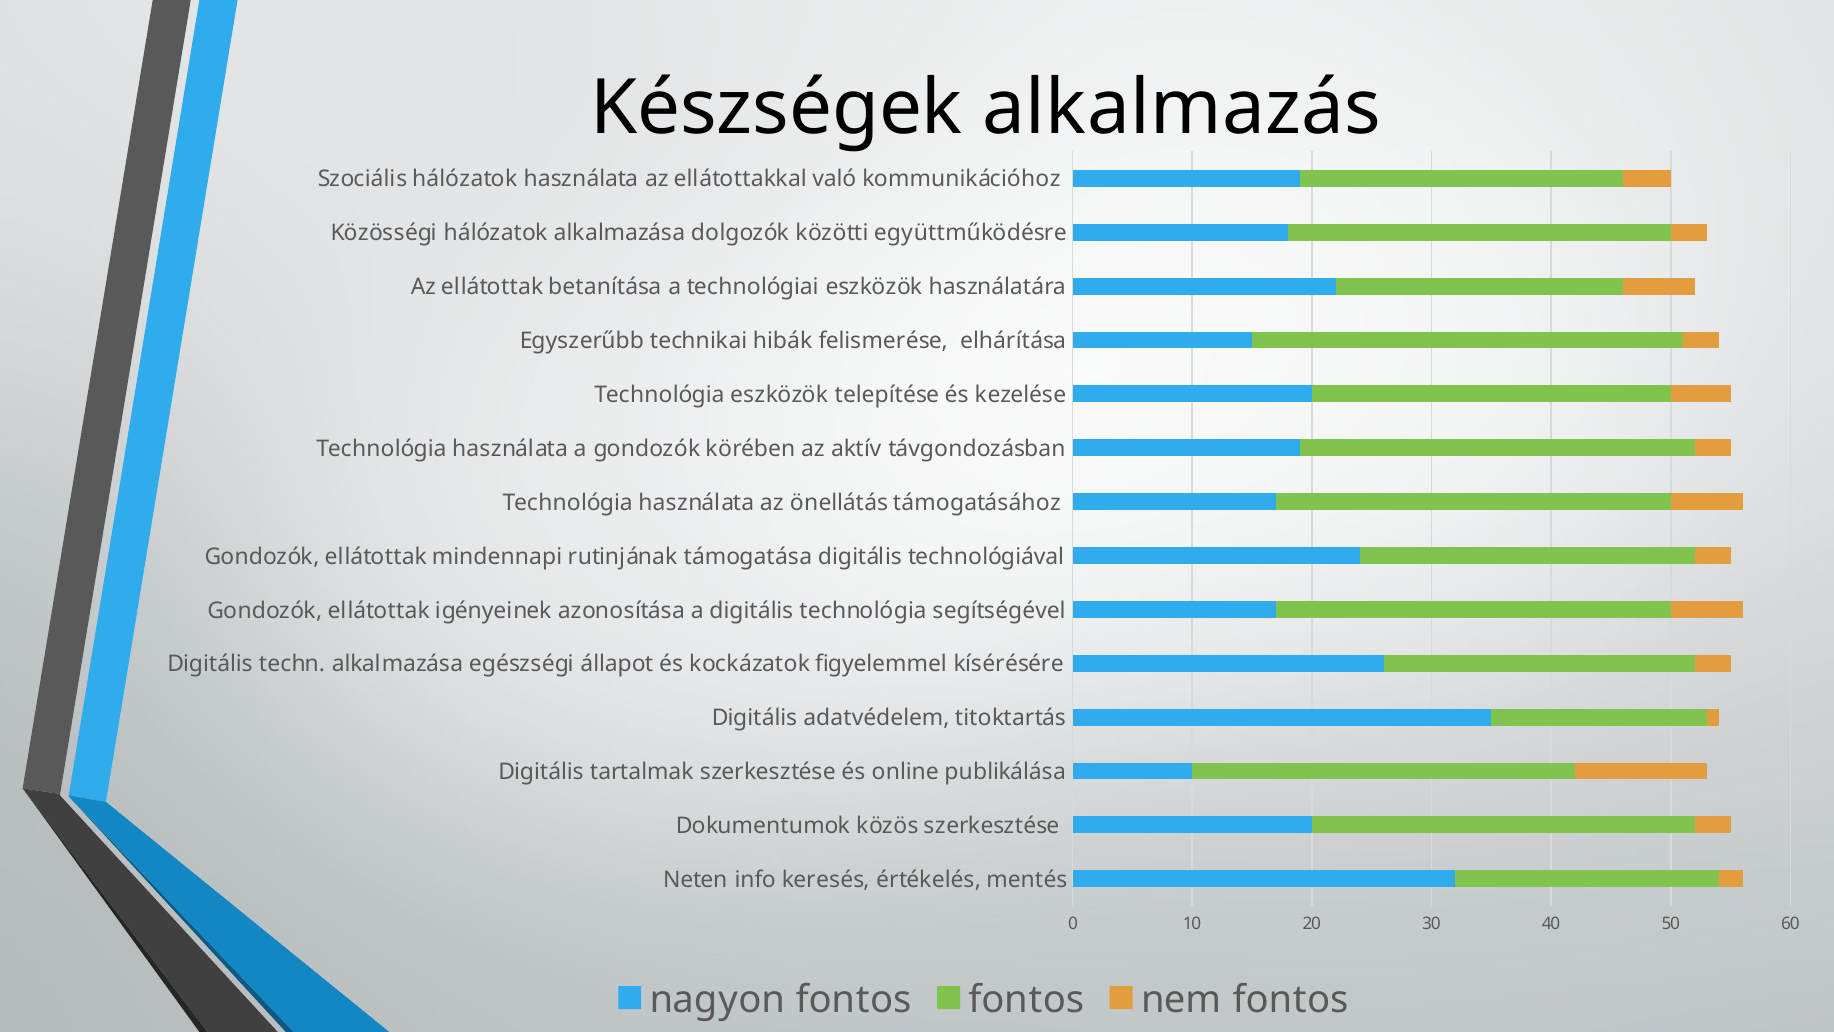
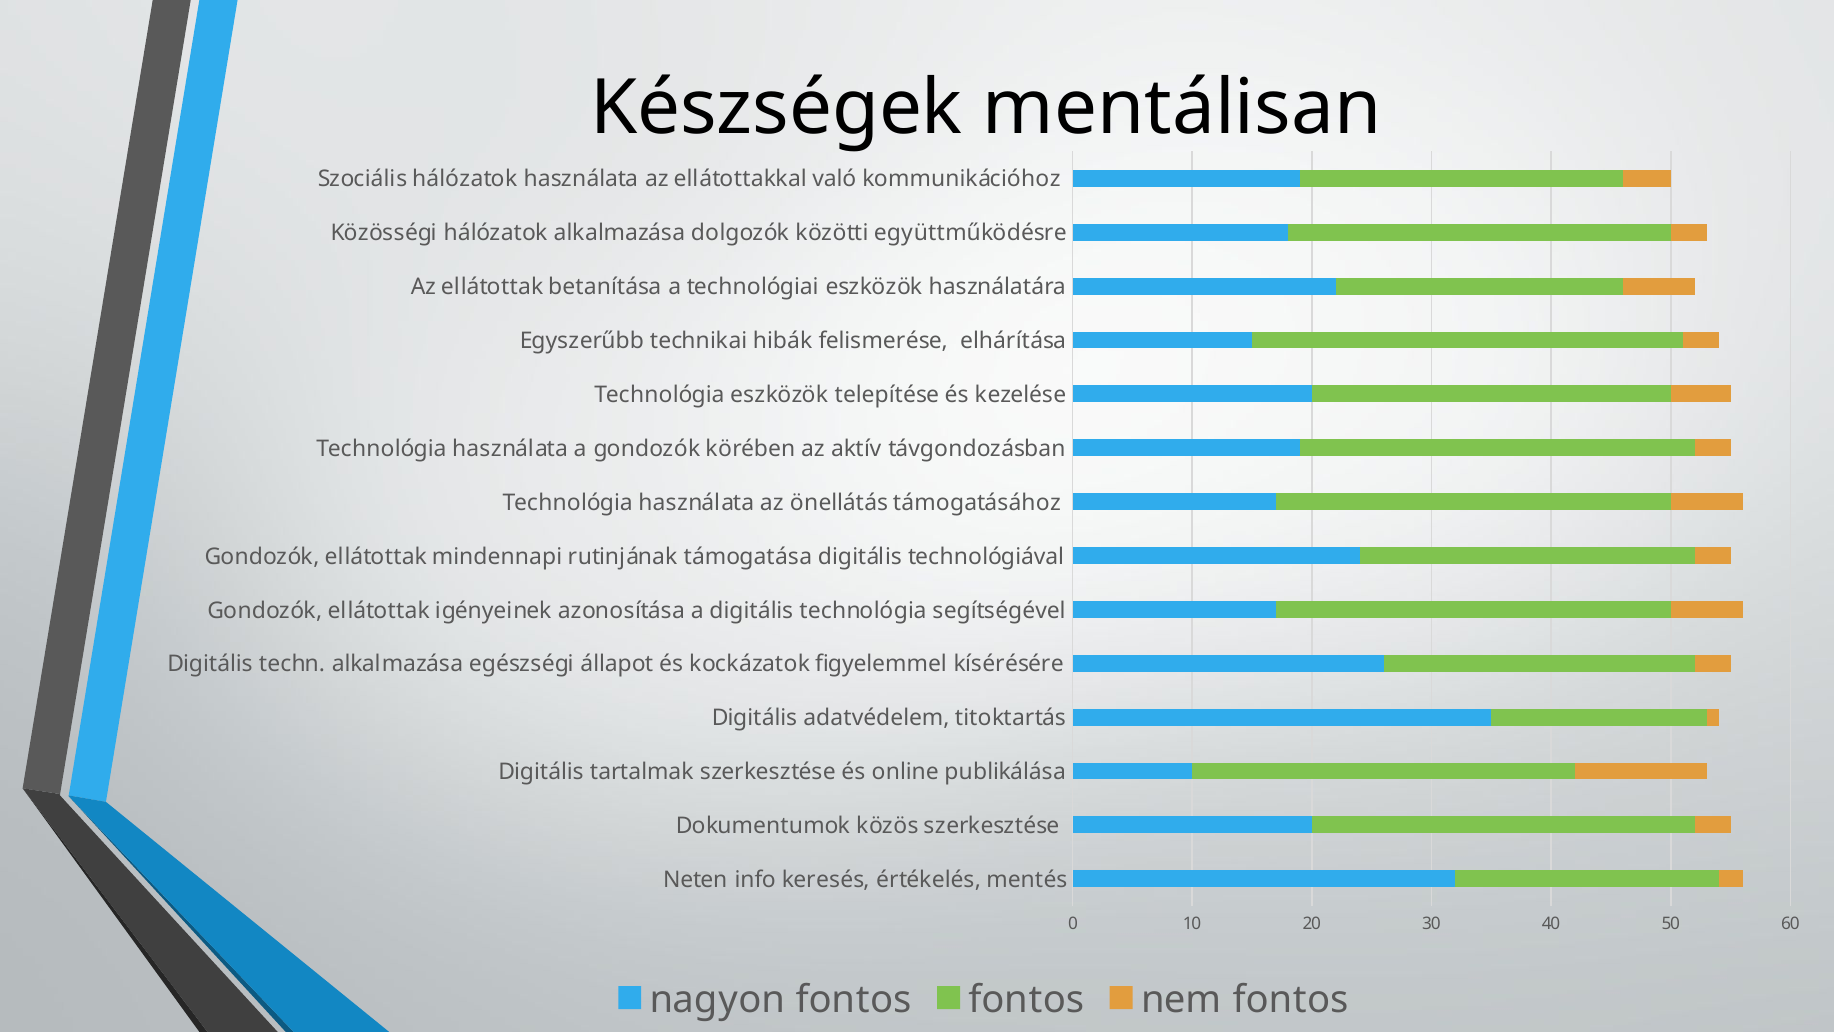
alkalmazás: alkalmazás -> mentálisan
